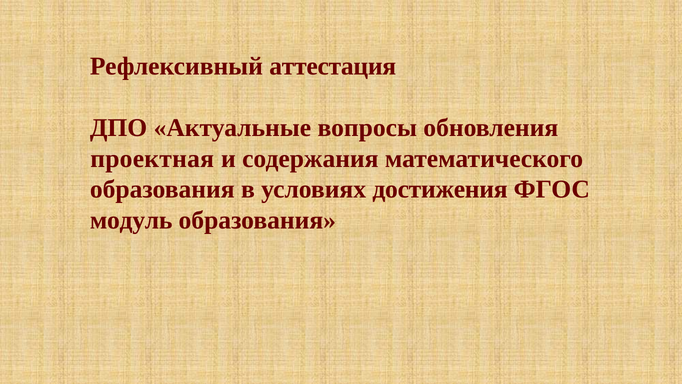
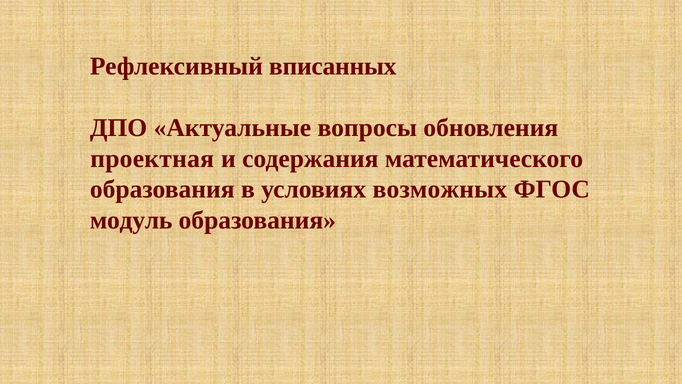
аттестация: аттестация -> вписанных
достижения: достижения -> возможных
